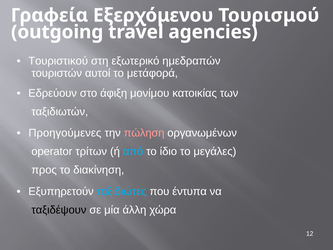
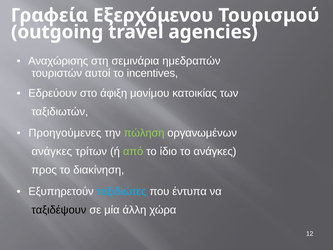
Τουριστικού: Τουριστικού -> Αναχώρισης
εξωτερικό: εξωτερικό -> σεμινάρια
μετάφορά: μετάφορά -> incentives
πώληση colour: pink -> light green
operator at (52, 151): operator -> ανάγκες
από colour: light blue -> light green
το μεγάλες: μεγάλες -> ανάγκες
